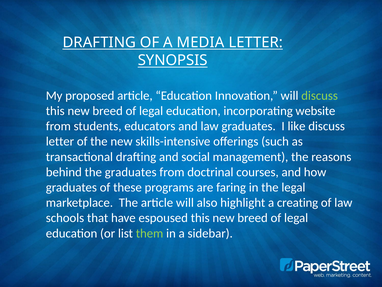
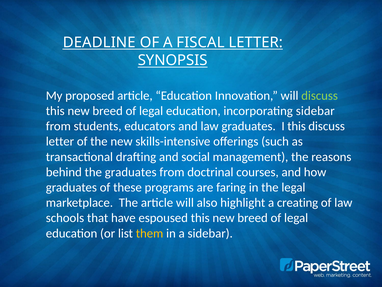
DRAFTING at (99, 42): DRAFTING -> DEADLINE
MEDIA: MEDIA -> FISCAL
incorporating website: website -> sidebar
I like: like -> this
them colour: light green -> yellow
